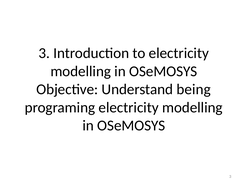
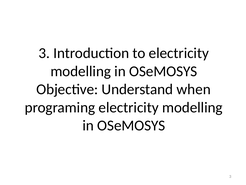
being: being -> when
